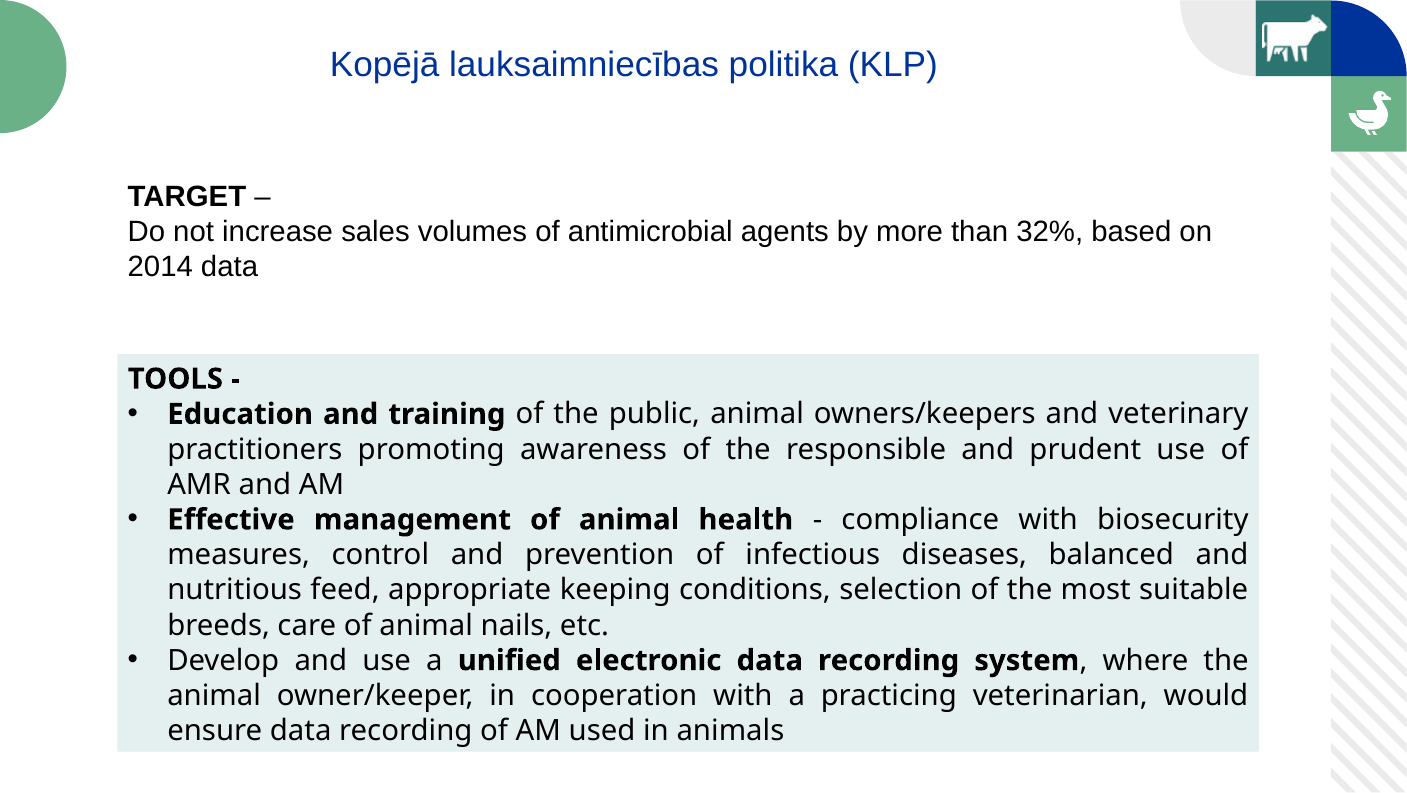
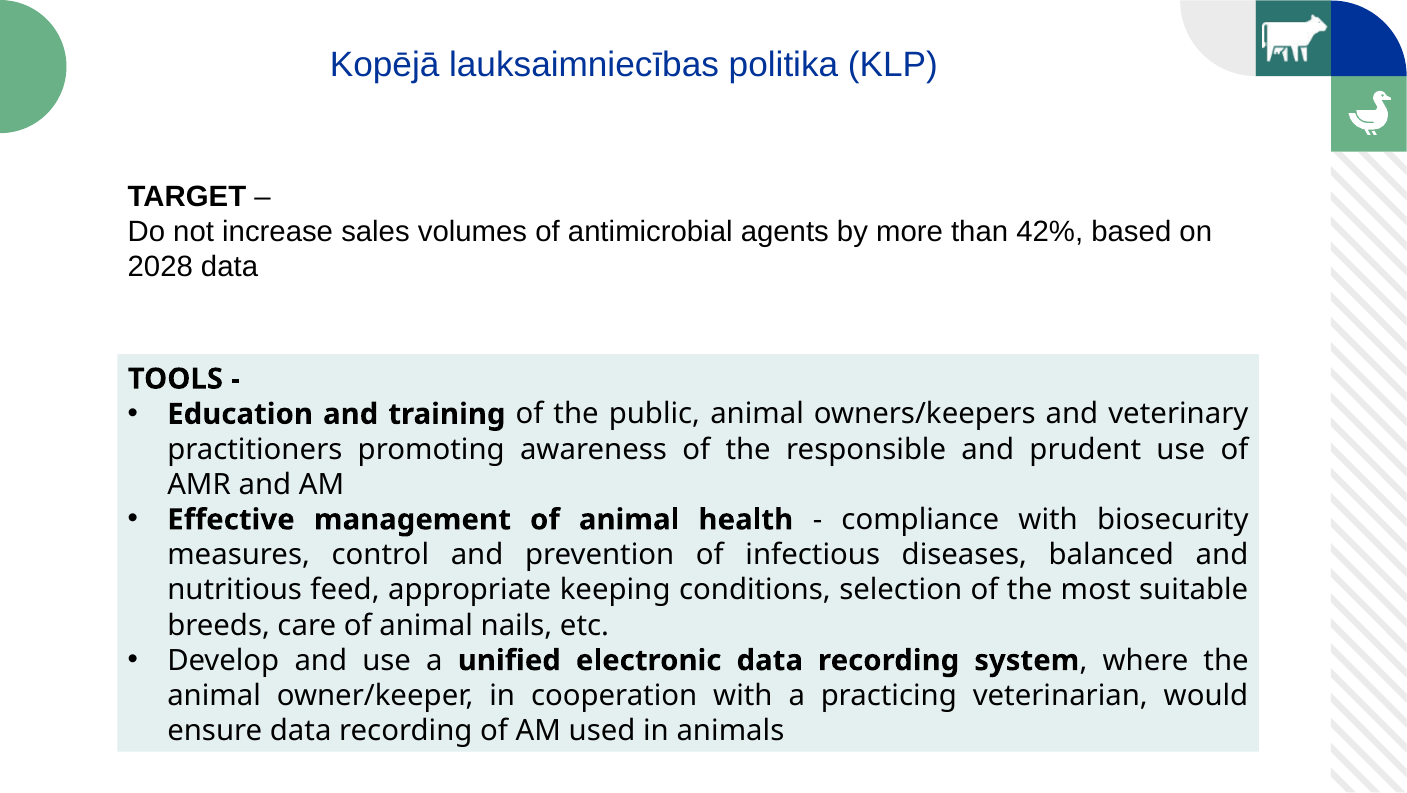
32%: 32% -> 42%
2014: 2014 -> 2028
